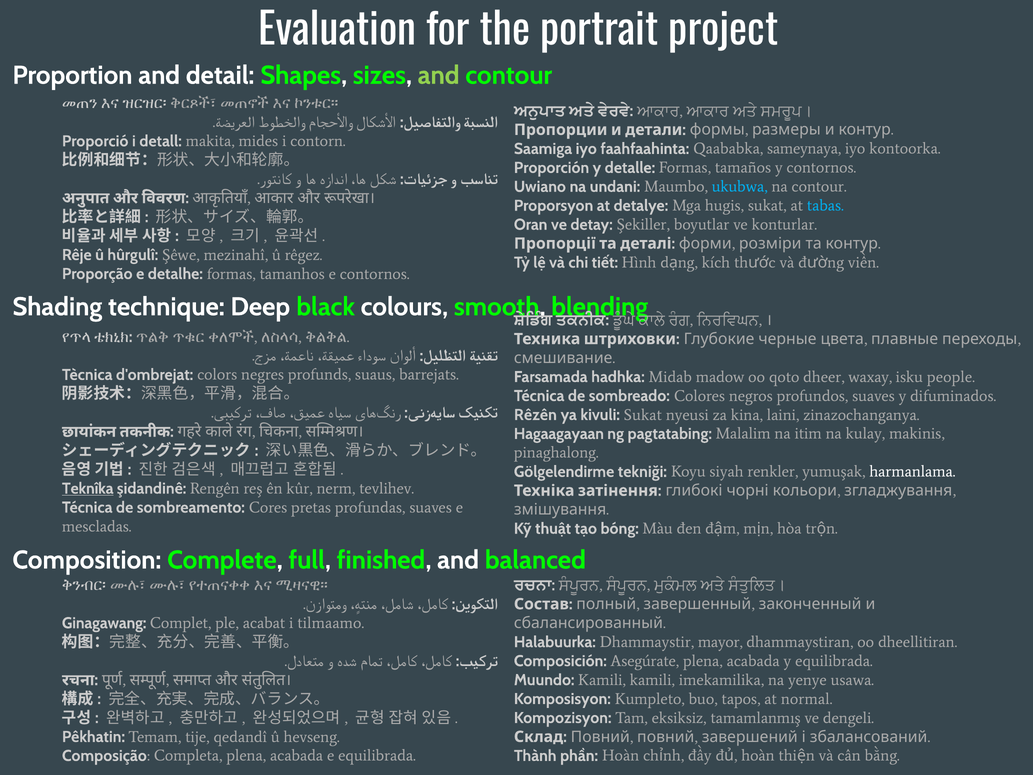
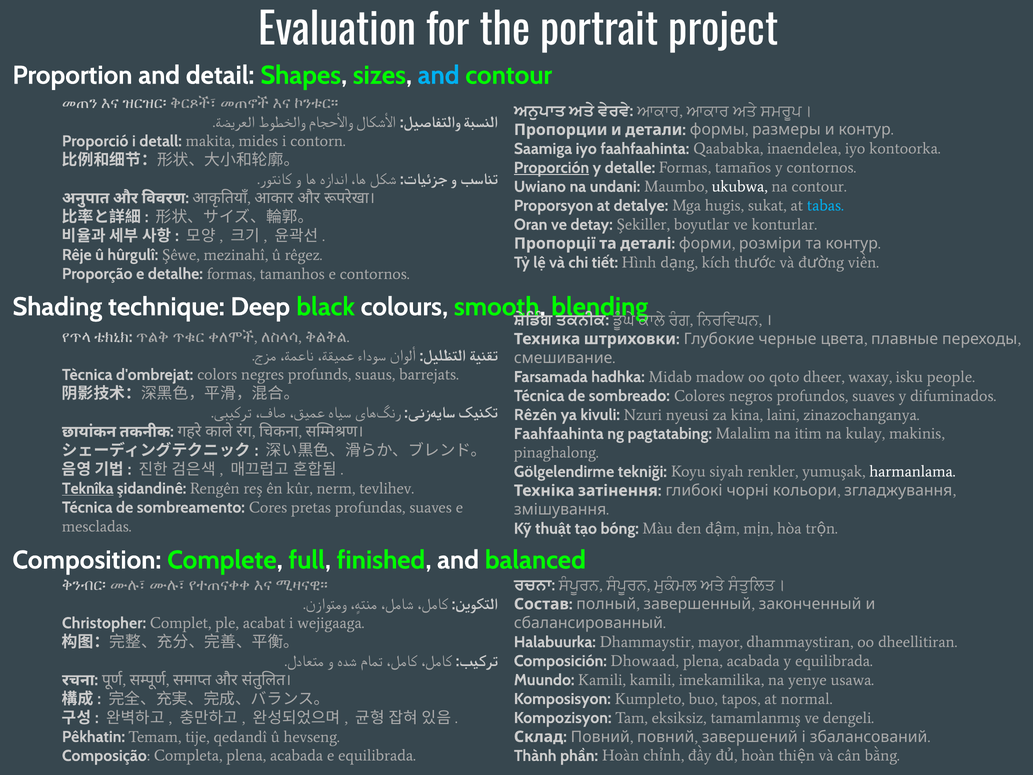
and at (439, 75) colour: light green -> light blue
sameynaya: sameynaya -> inaendelea
Proporción underline: none -> present
ukubwa colour: light blue -> white
kivuli Sukat: Sukat -> Nzuri
Hagaagayaan at (559, 434): Hagaagayaan -> Faahfaahinta
Ginagawang: Ginagawang -> Christopher
tilmaamo: tilmaamo -> wejigaaga
Asegúrate: Asegúrate -> Dhowaad
